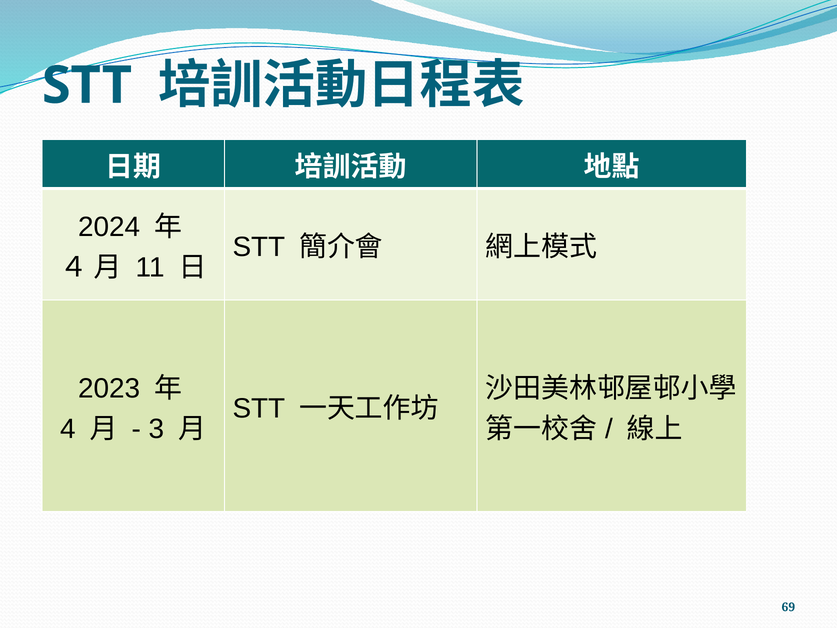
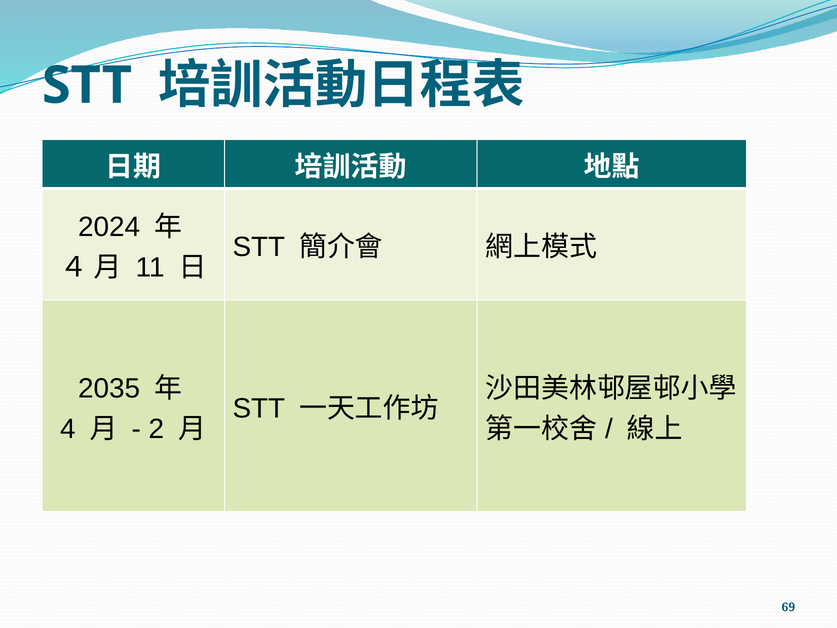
2023: 2023 -> 2035
3: 3 -> 2
